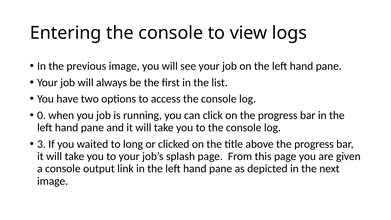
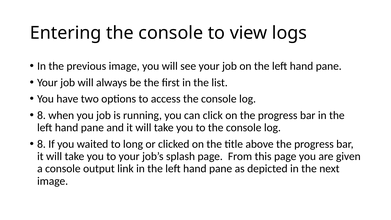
0 at (41, 115): 0 -> 8
3 at (41, 144): 3 -> 8
